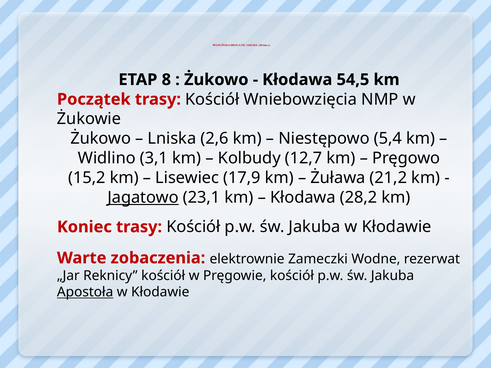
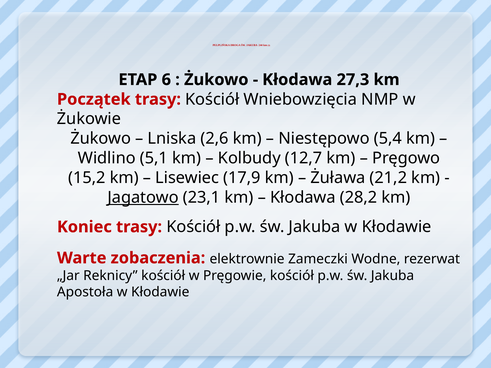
8: 8 -> 6
54,5: 54,5 -> 27,3
3,1: 3,1 -> 5,1
Apostoła underline: present -> none
